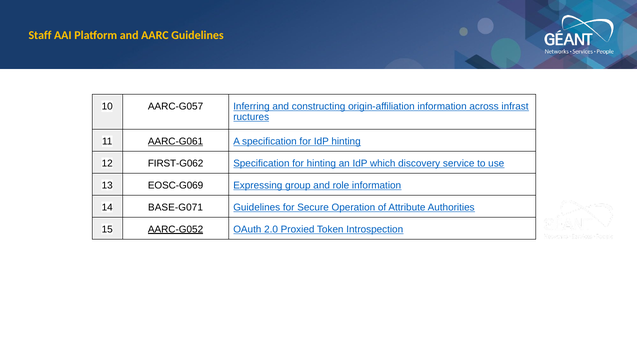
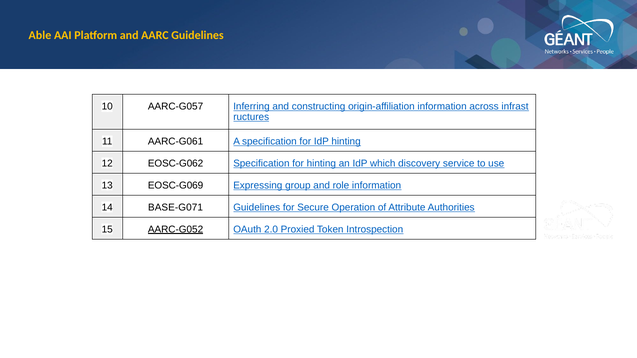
Staff: Staff -> Able
AARC-G061 underline: present -> none
FIRST-G062: FIRST-G062 -> EOSC-G062
